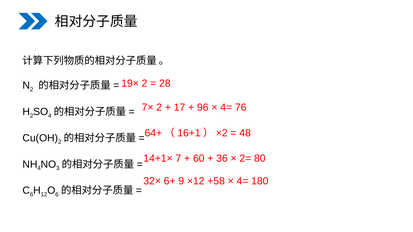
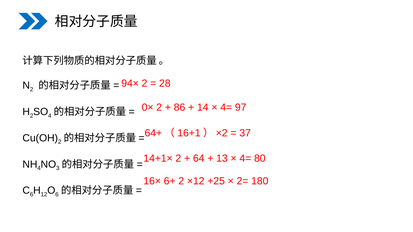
19×: 19× -> 94×
7×: 7× -> 0×
17: 17 -> 86
96: 96 -> 14
76: 76 -> 97
48: 48 -> 37
14+1× 7: 7 -> 2
60: 60 -> 64
36: 36 -> 13
2= at (245, 159): 2= -> 4=
32×: 32× -> 16×
6+ 9: 9 -> 2
+58: +58 -> +25
4= at (242, 181): 4= -> 2=
